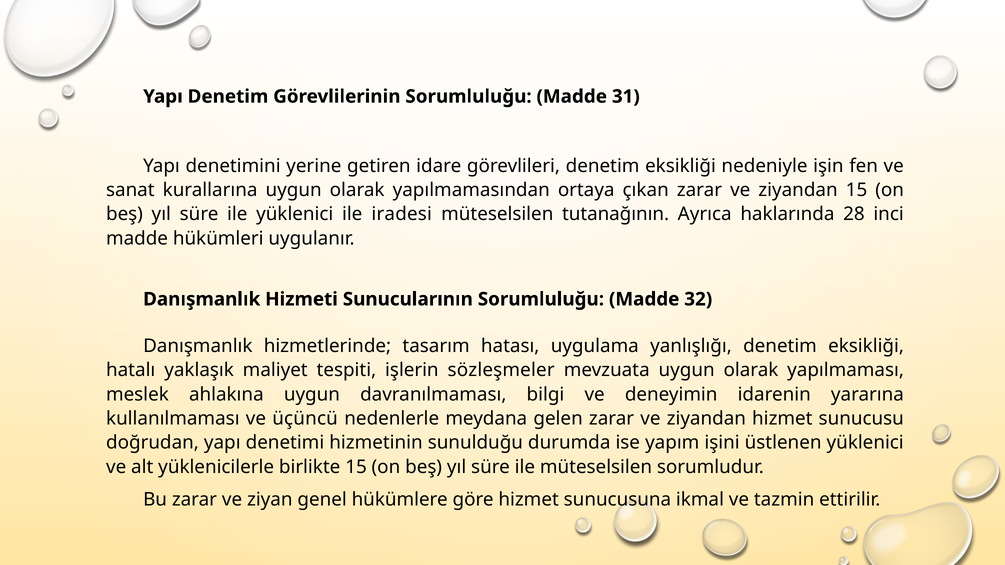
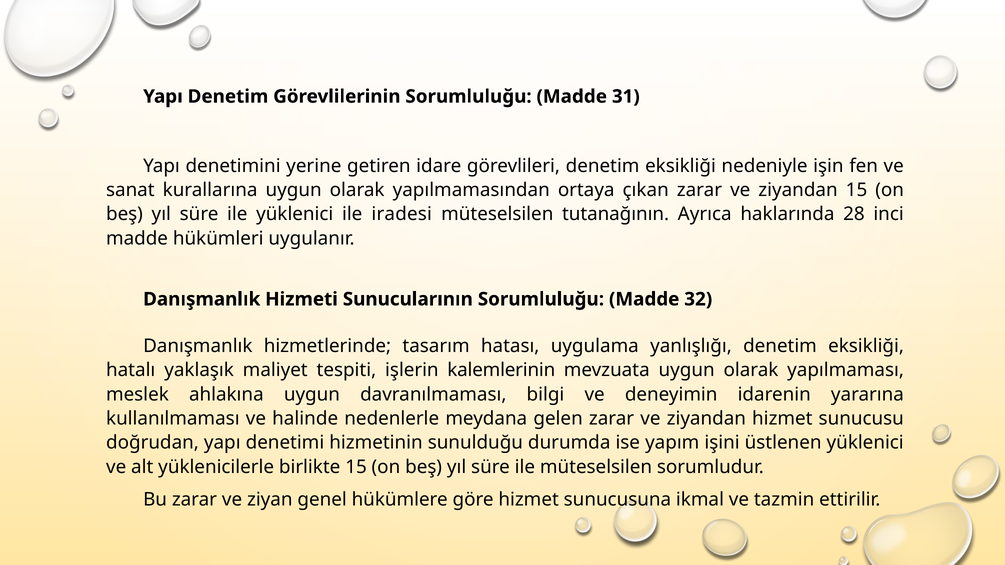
sözleşmeler: sözleşmeler -> kalemlerinin
üçüncü: üçüncü -> halinde
